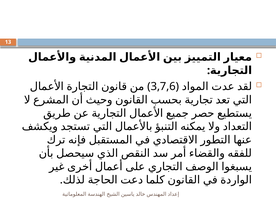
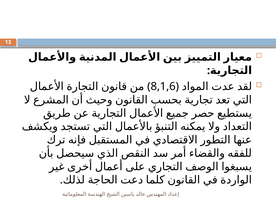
3,7,6: 3,7,6 -> 8,1,6
